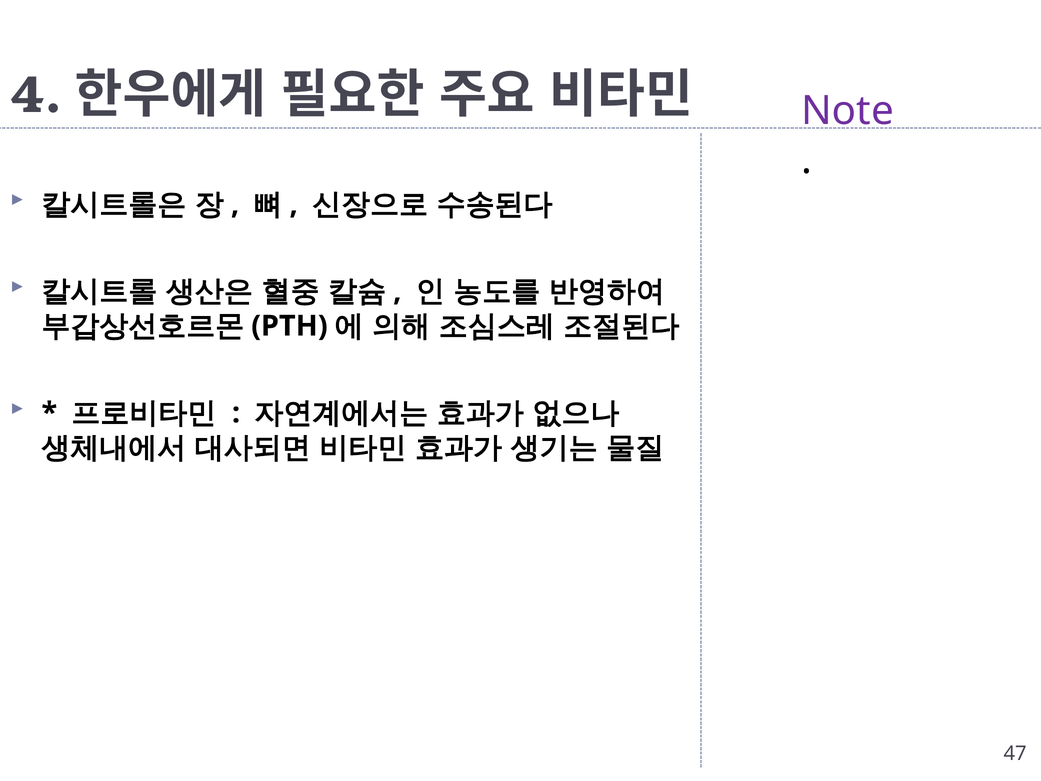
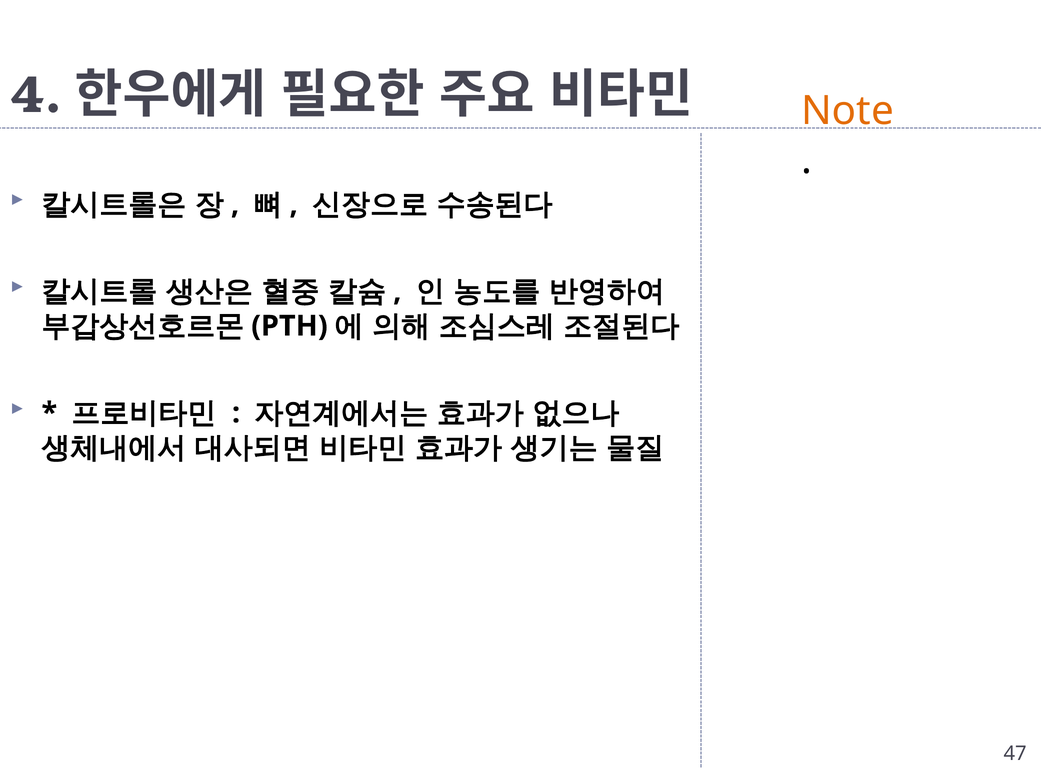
Note colour: purple -> orange
